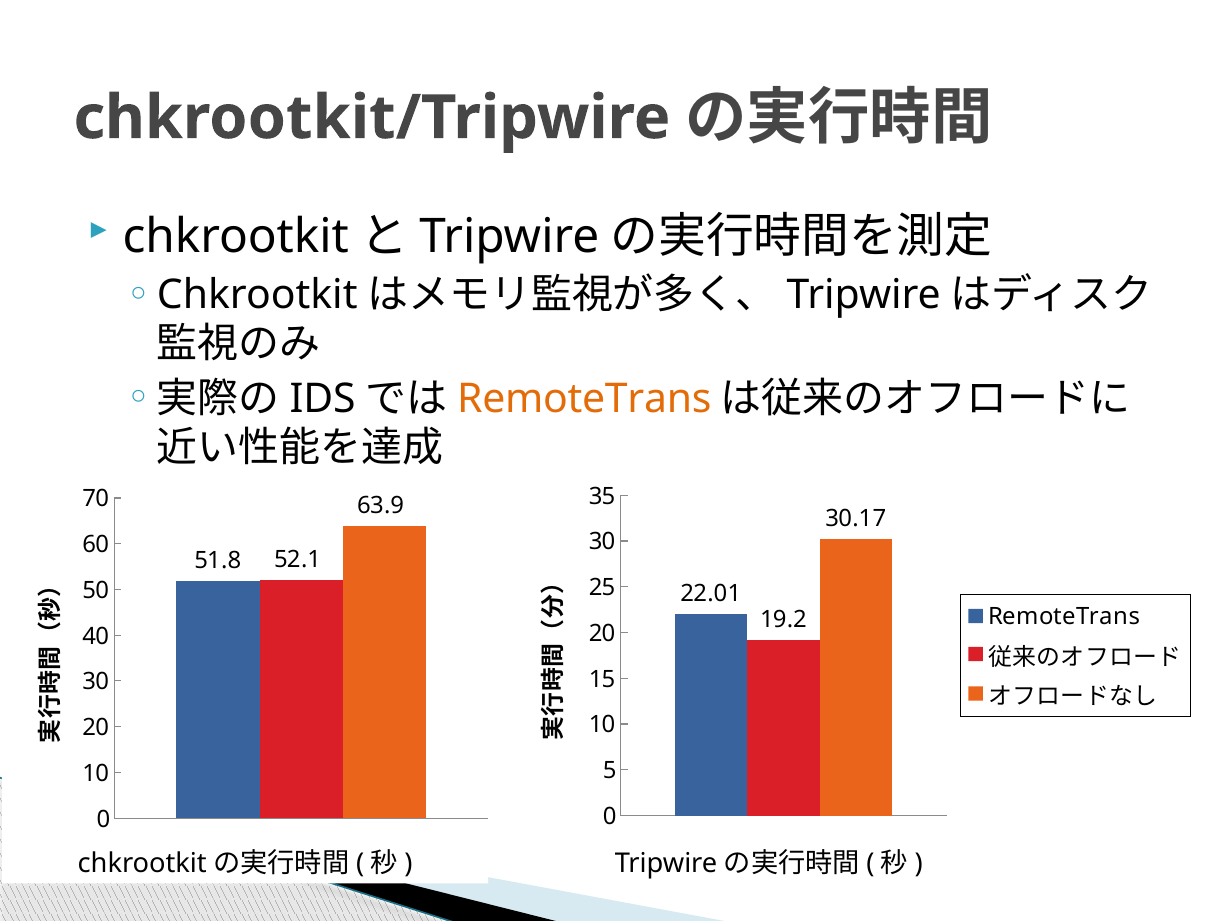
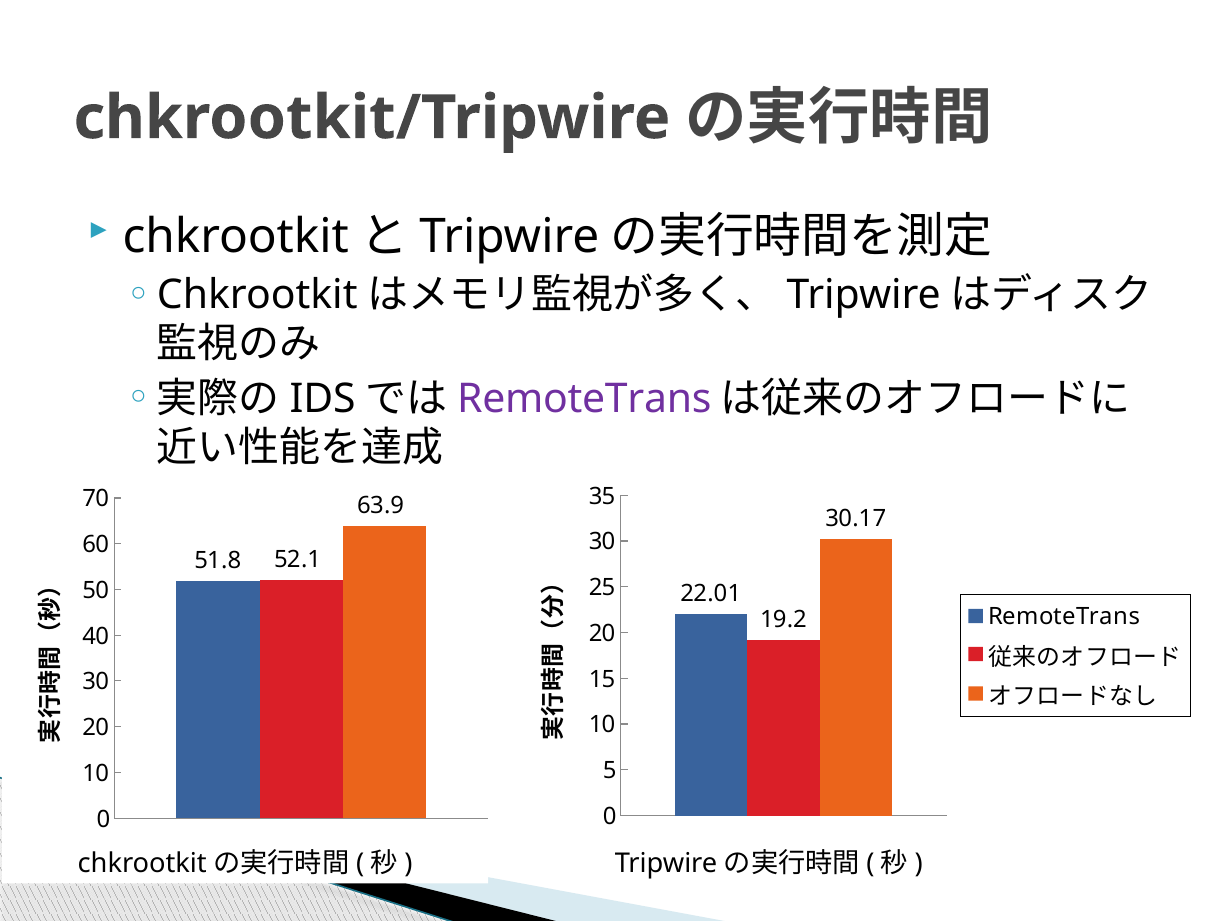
RemoteTrans at (584, 399) colour: orange -> purple
